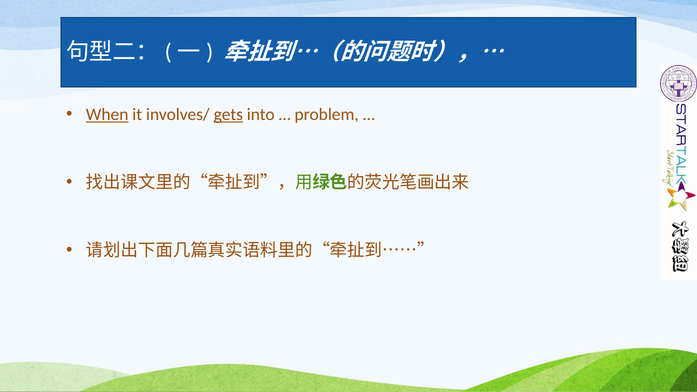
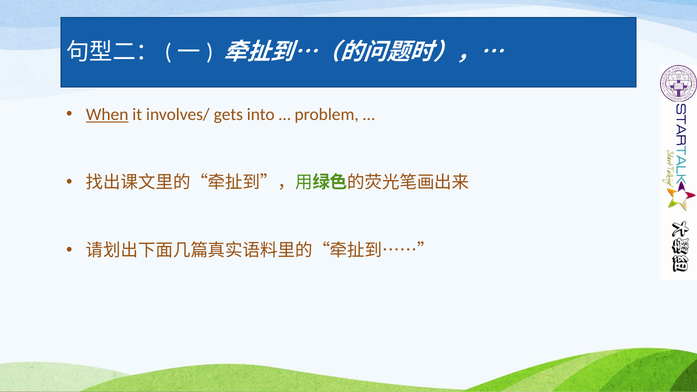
gets underline: present -> none
